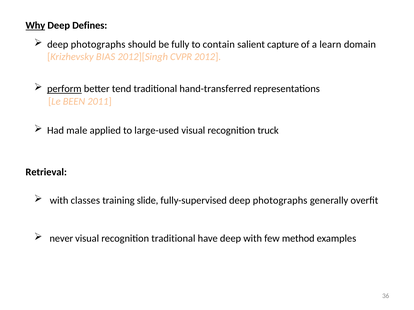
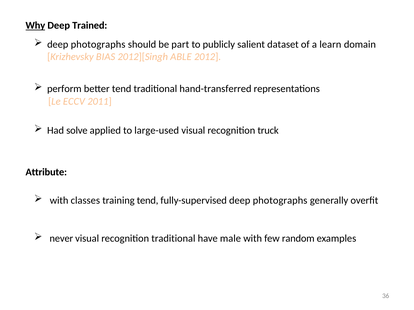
Defines: Defines -> Trained
fully: fully -> part
contain: contain -> publicly
capture: capture -> dataset
CVPR: CVPR -> ABLE
perform underline: present -> none
BEEN: BEEN -> ECCV
male: male -> solve
Retrieval: Retrieval -> Attribute
training slide: slide -> tend
have deep: deep -> male
method: method -> random
